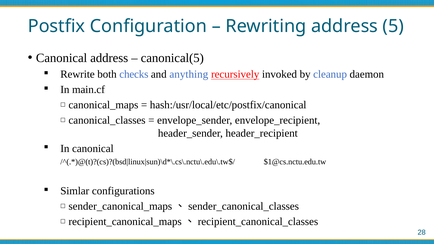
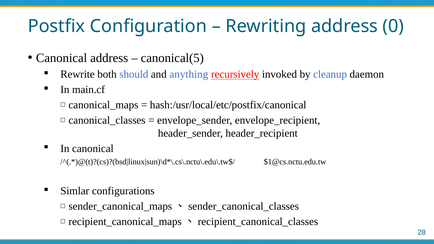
5: 5 -> 0
checks: checks -> should
